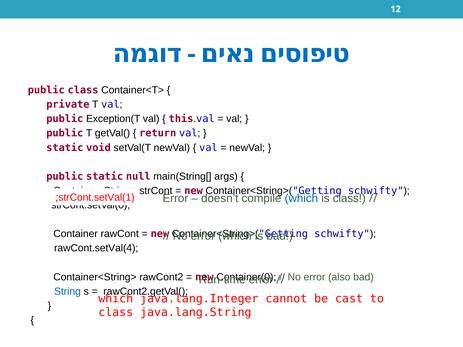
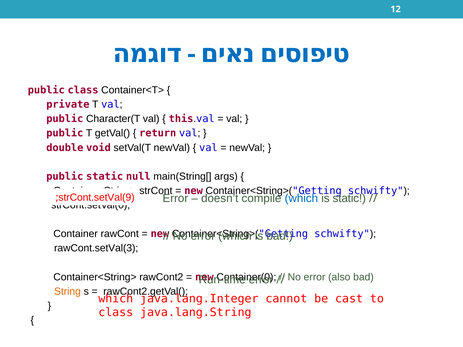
Exception(T: Exception(T -> Character(T
static at (65, 148): static -> double
strCont.setVal(1: strCont.setVal(1 -> strCont.setVal(9
is class: class -> static
rawCont.setVal(4: rawCont.setVal(4 -> rawCont.setVal(3
String colour: blue -> orange
